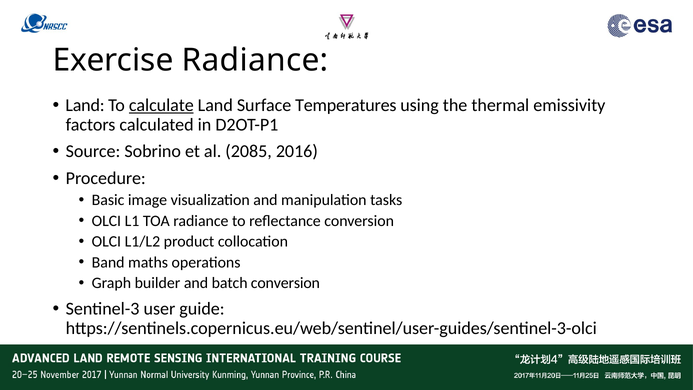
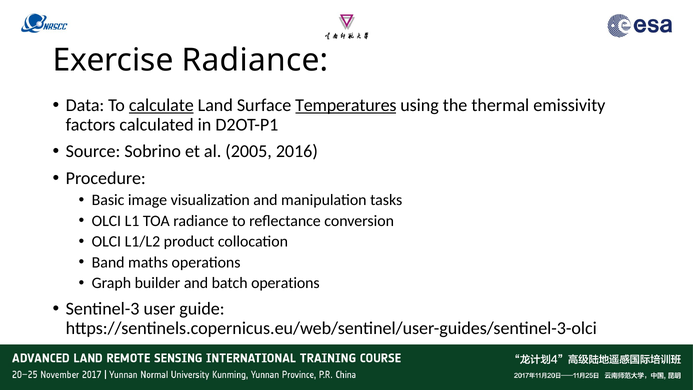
Land at (85, 105): Land -> Data
Temperatures underline: none -> present
2085: 2085 -> 2005
batch conversion: conversion -> operations
